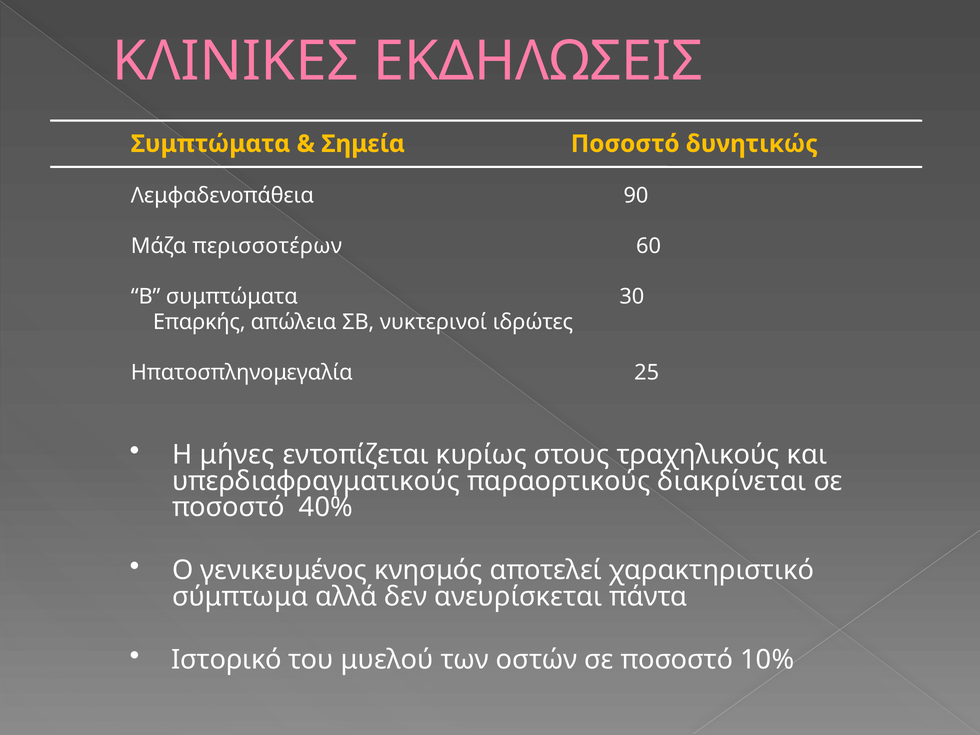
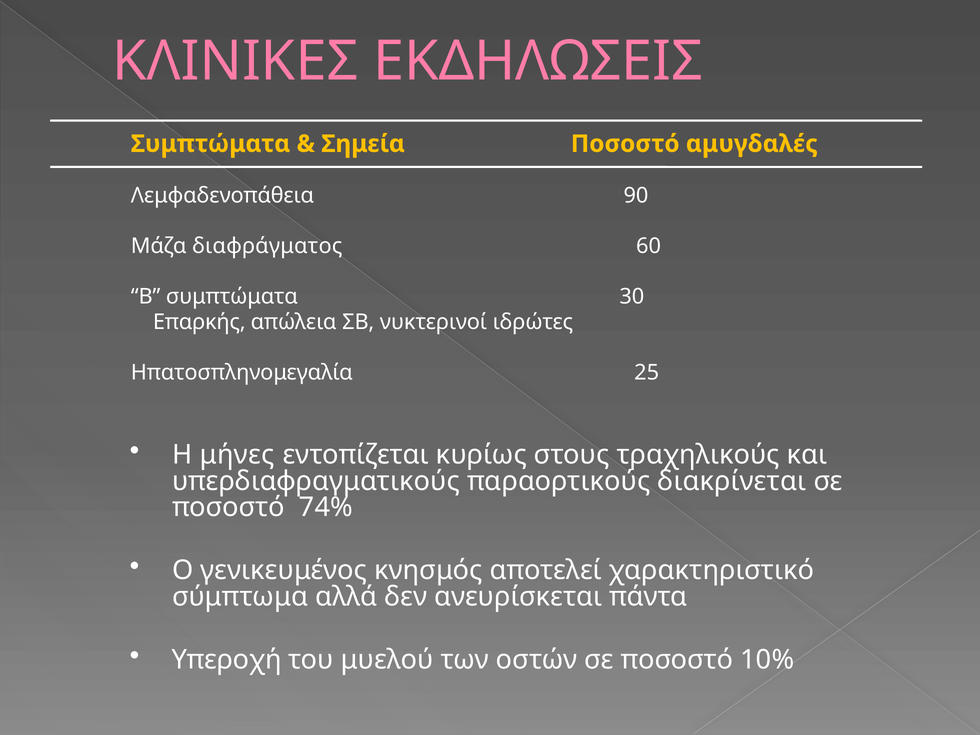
δυνητικώς: δυνητικώς -> αμυγδαλές
περισσοτέρων: περισσοτέρων -> διαφράγματος
40%: 40% -> 74%
Ιστορικό: Ιστορικό -> Υπεροχή
